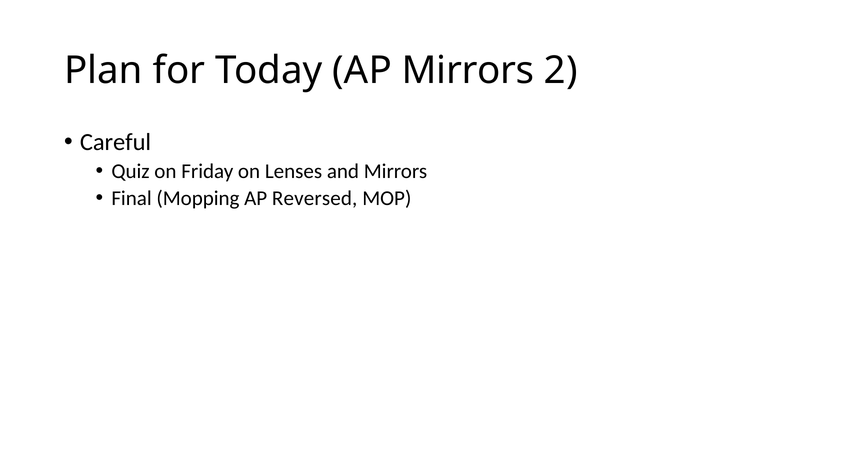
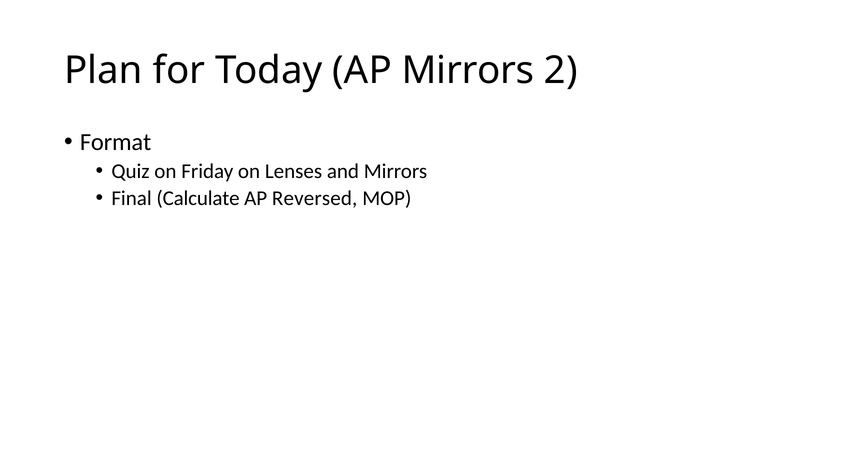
Careful: Careful -> Format
Mopping: Mopping -> Calculate
